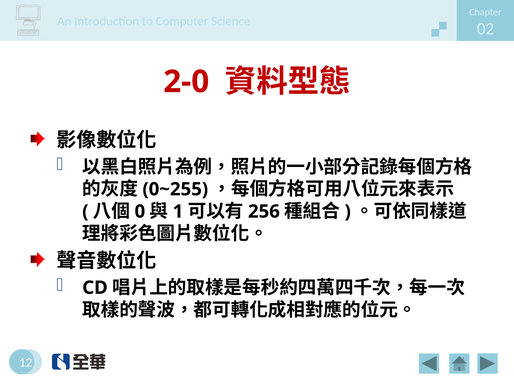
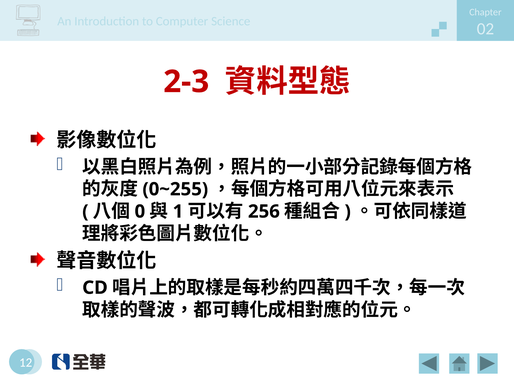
2-0: 2-0 -> 2-3
